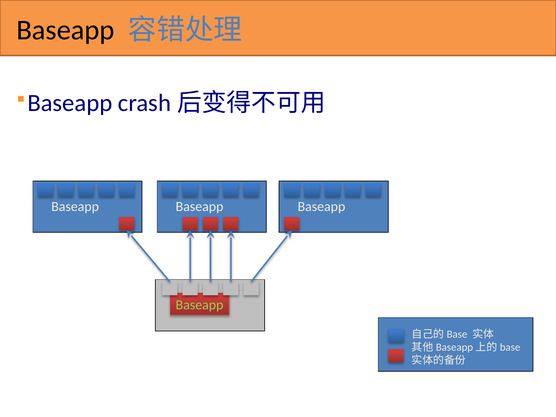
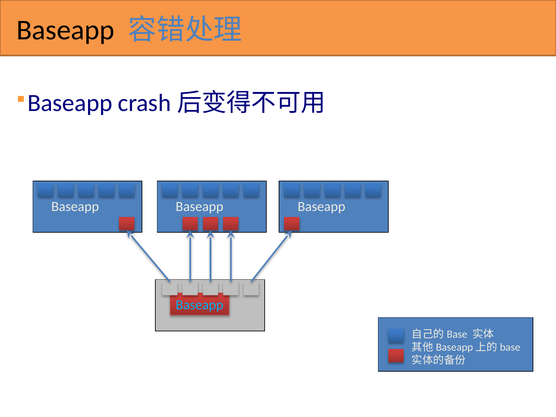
Baseapp at (200, 305) colour: light green -> light blue
